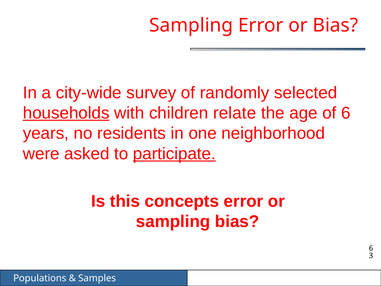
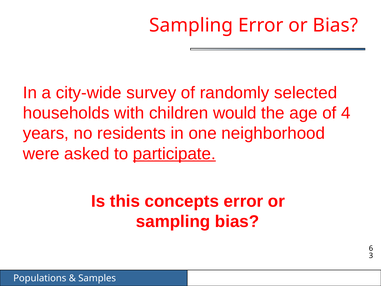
households underline: present -> none
relate: relate -> would
of 6: 6 -> 4
